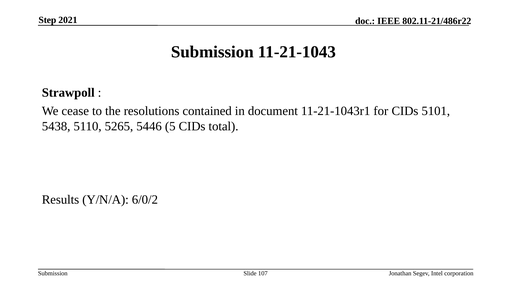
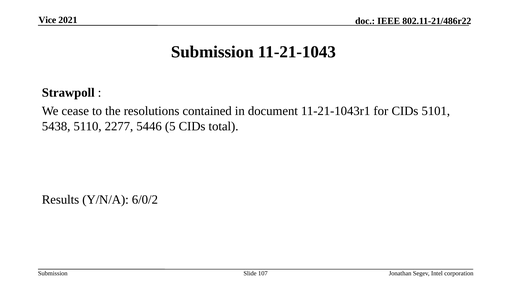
Step: Step -> Vice
5265: 5265 -> 2277
